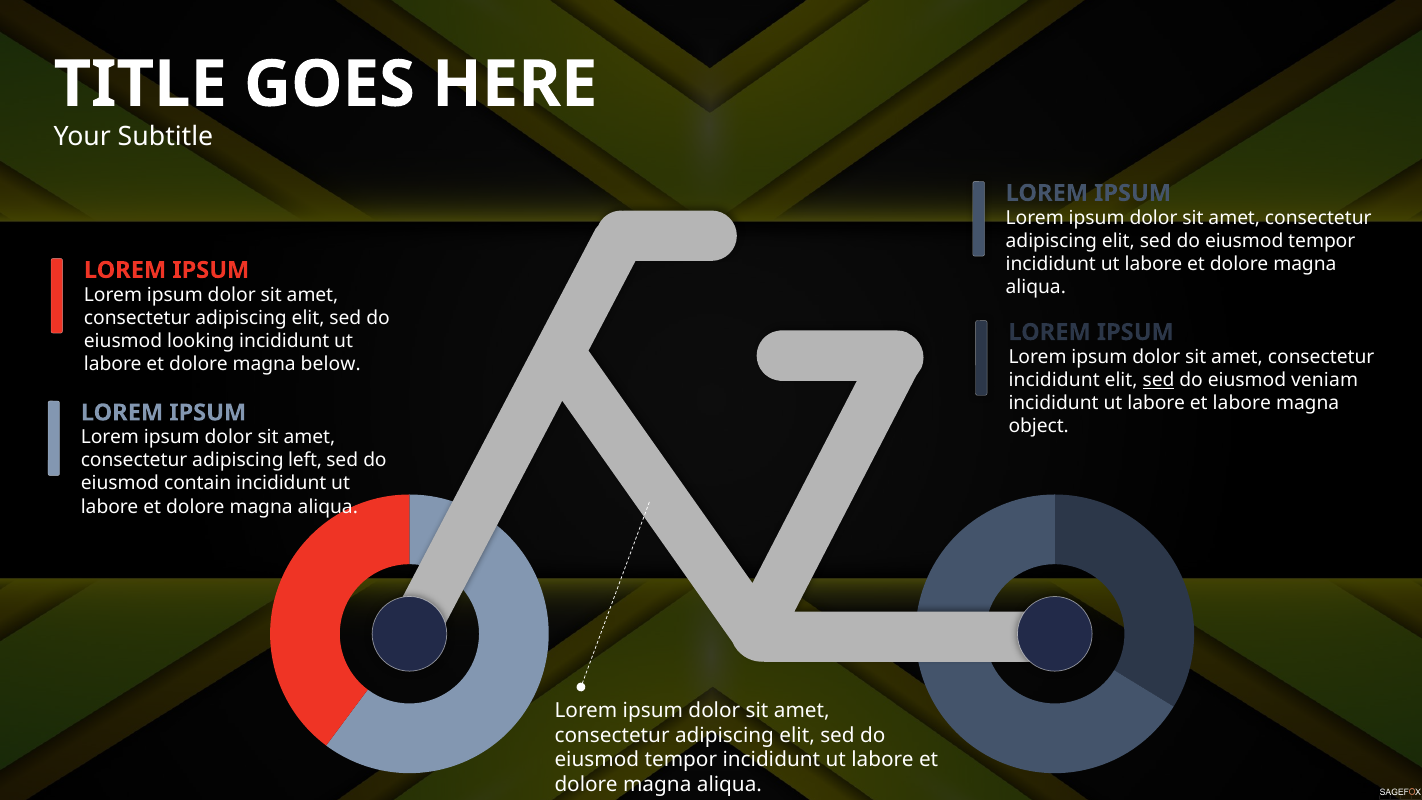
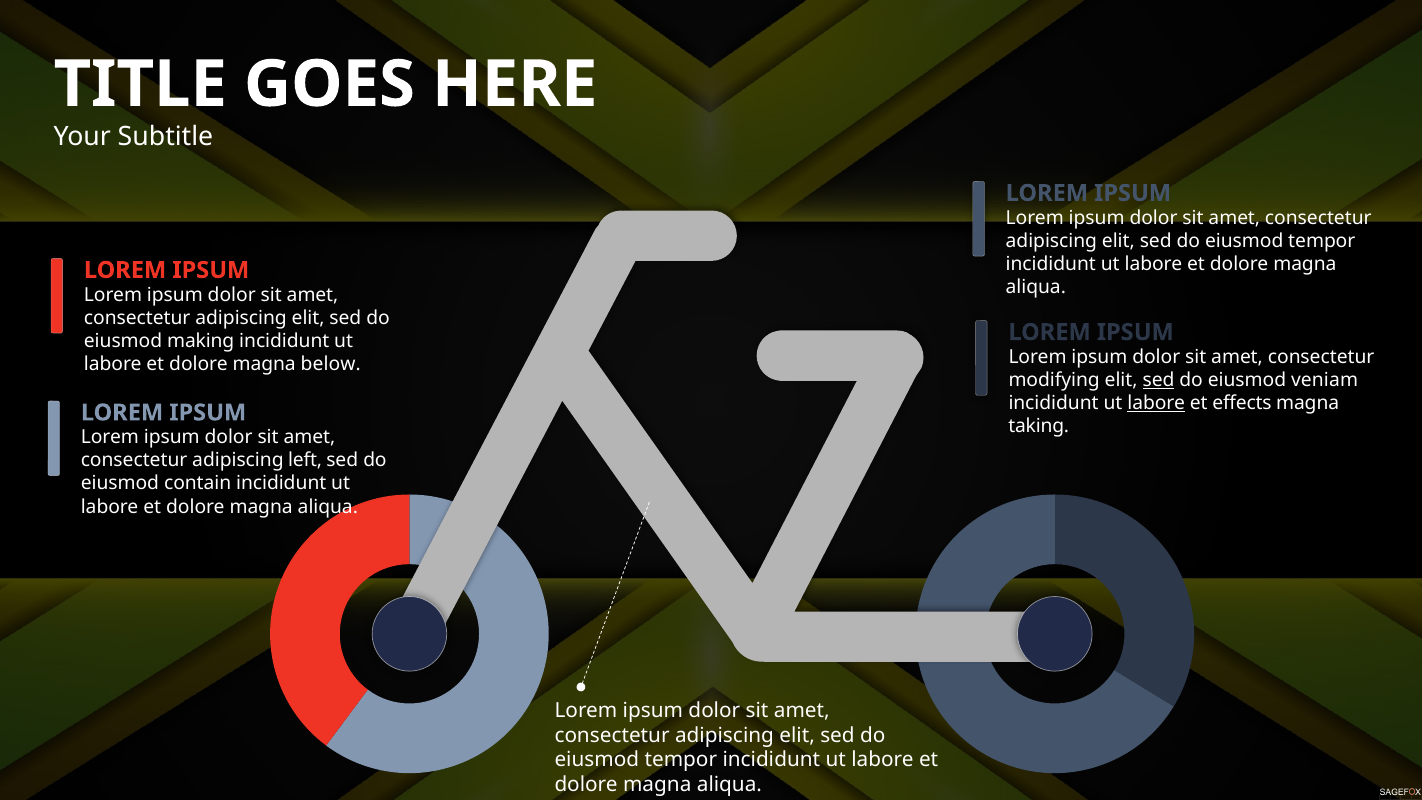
looking: looking -> making
incididunt at (1054, 380): incididunt -> modifying
labore at (1156, 403) underline: none -> present
et labore: labore -> effects
object: object -> taking
